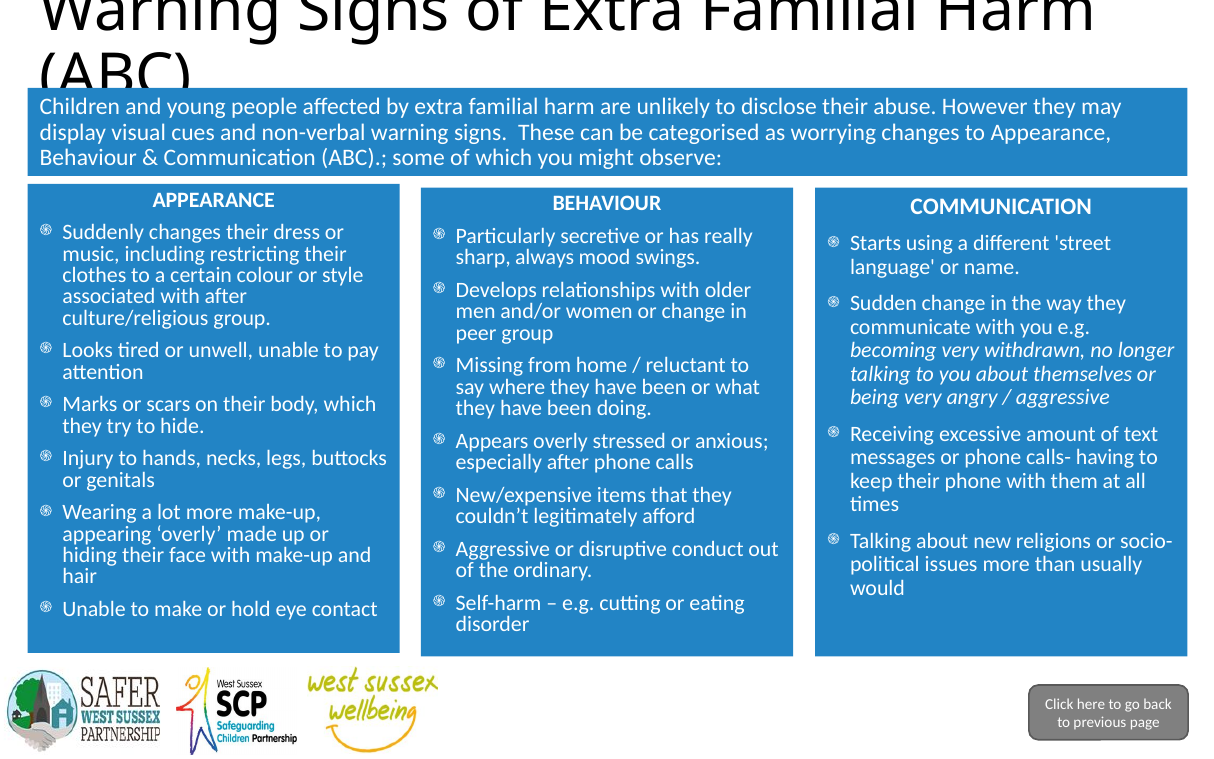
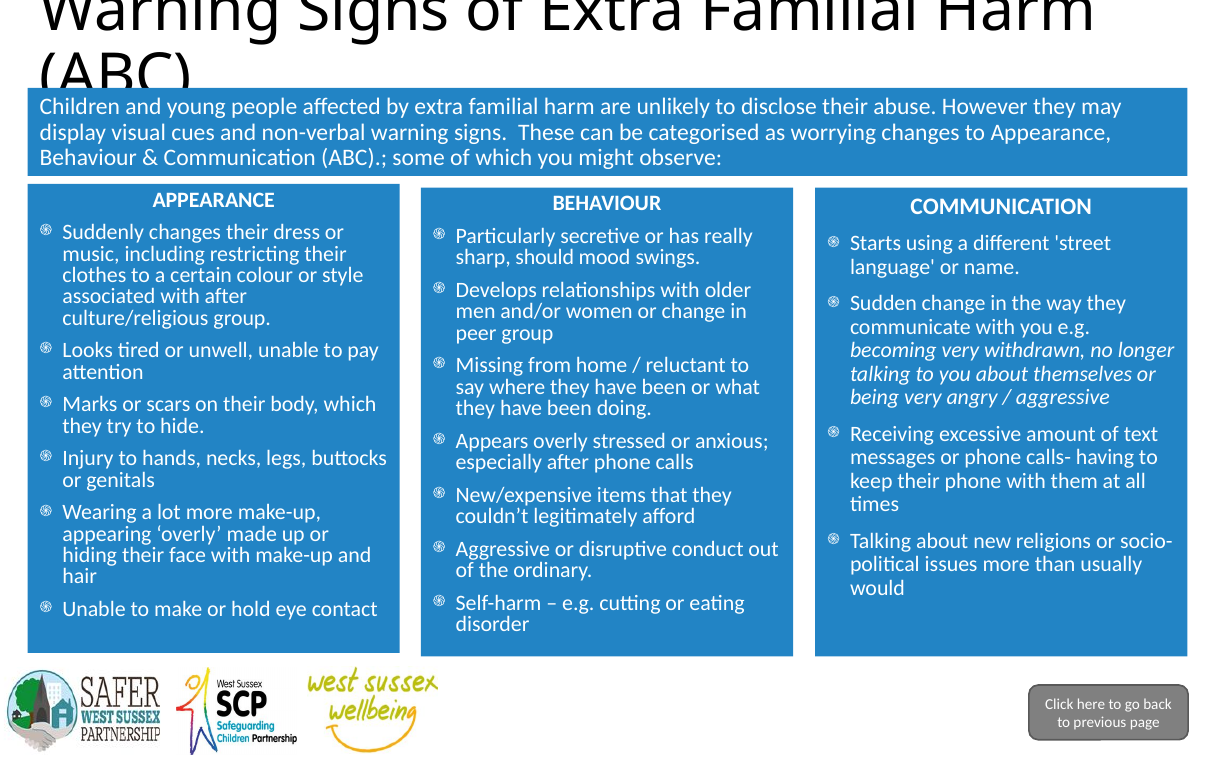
always: always -> should
